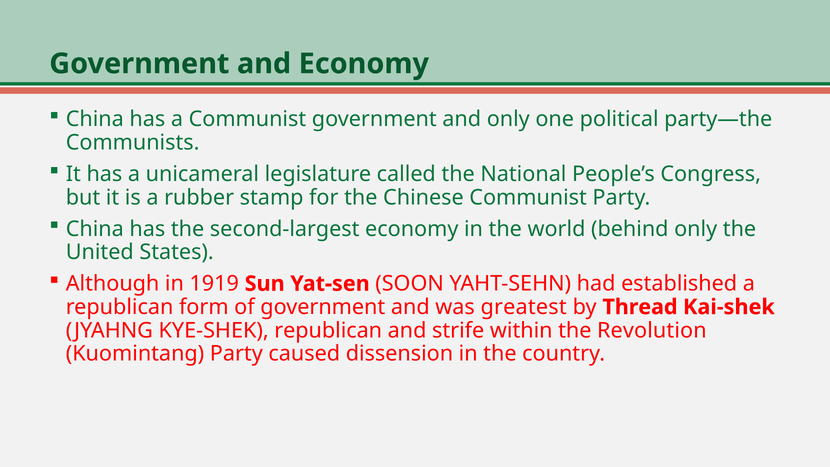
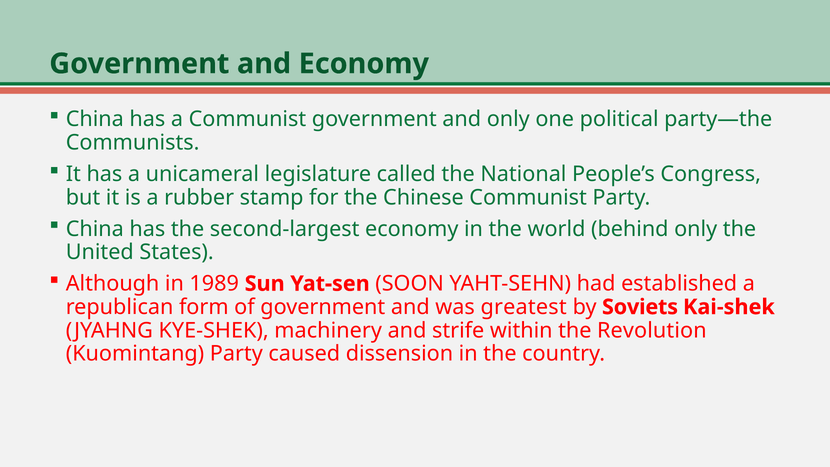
1919: 1919 -> 1989
Thread: Thread -> Soviets
KYE-SHEK republican: republican -> machinery
